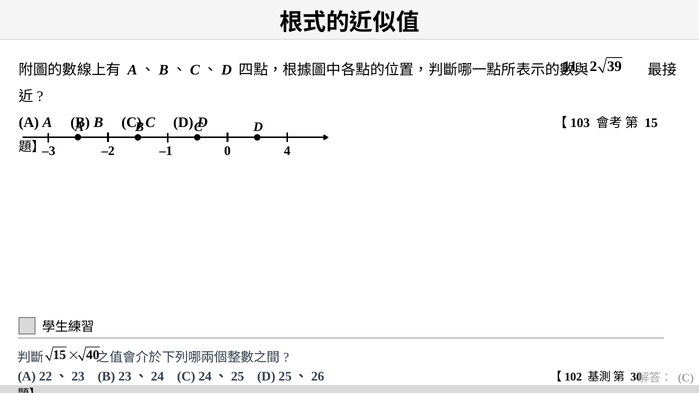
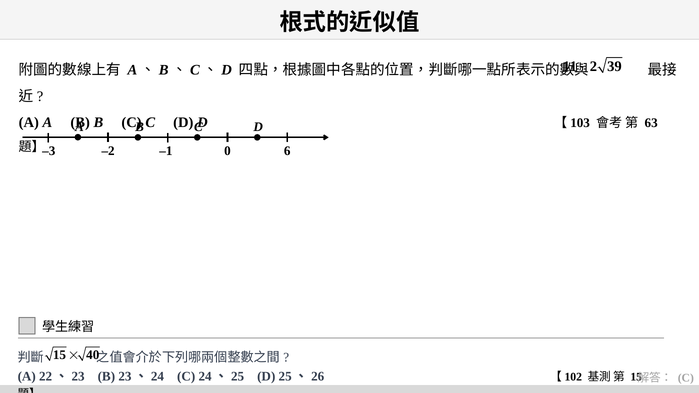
15 at (651, 123): 15 -> 63
4: 4 -> 6
30 at (636, 377): 30 -> 15
